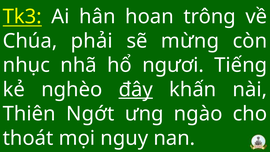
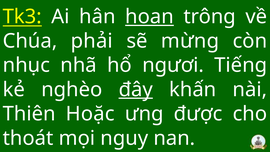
hoan underline: none -> present
Ngớt: Ngớt -> Hoặc
ngào: ngào -> được
